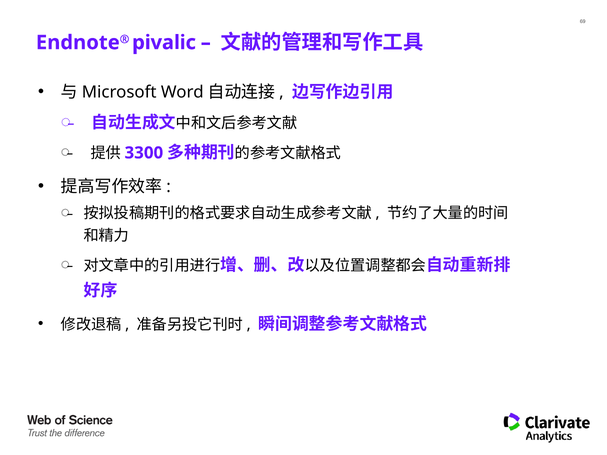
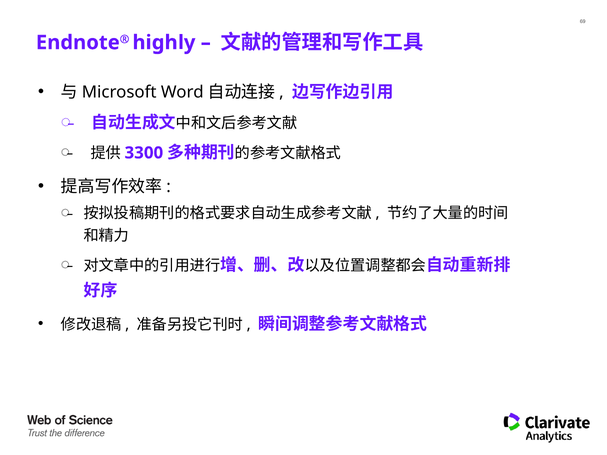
pivalic: pivalic -> highly
